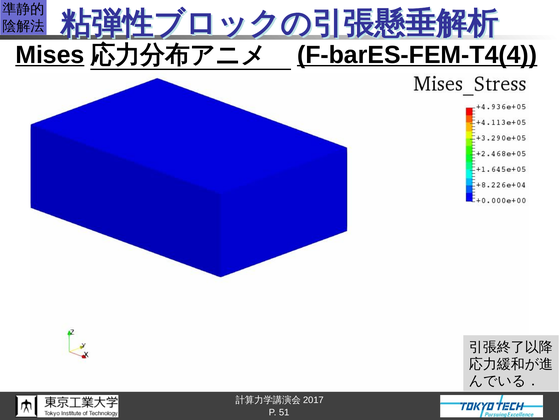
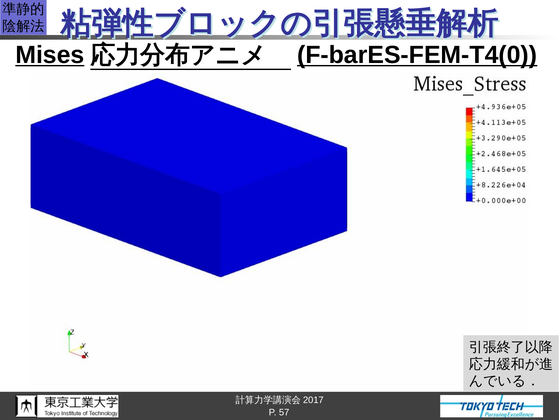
F-barES-FEM-T4(4: F-barES-FEM-T4(4 -> F-barES-FEM-T4(0
51: 51 -> 57
